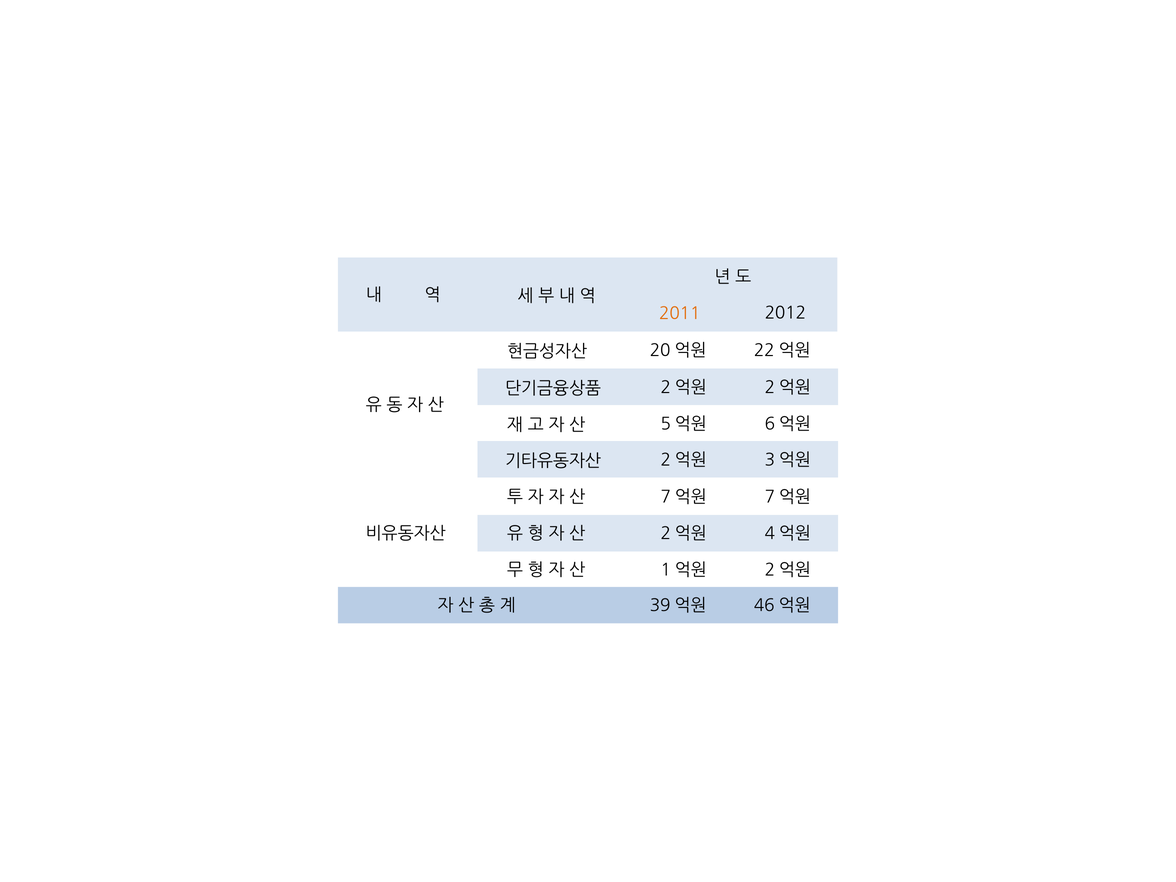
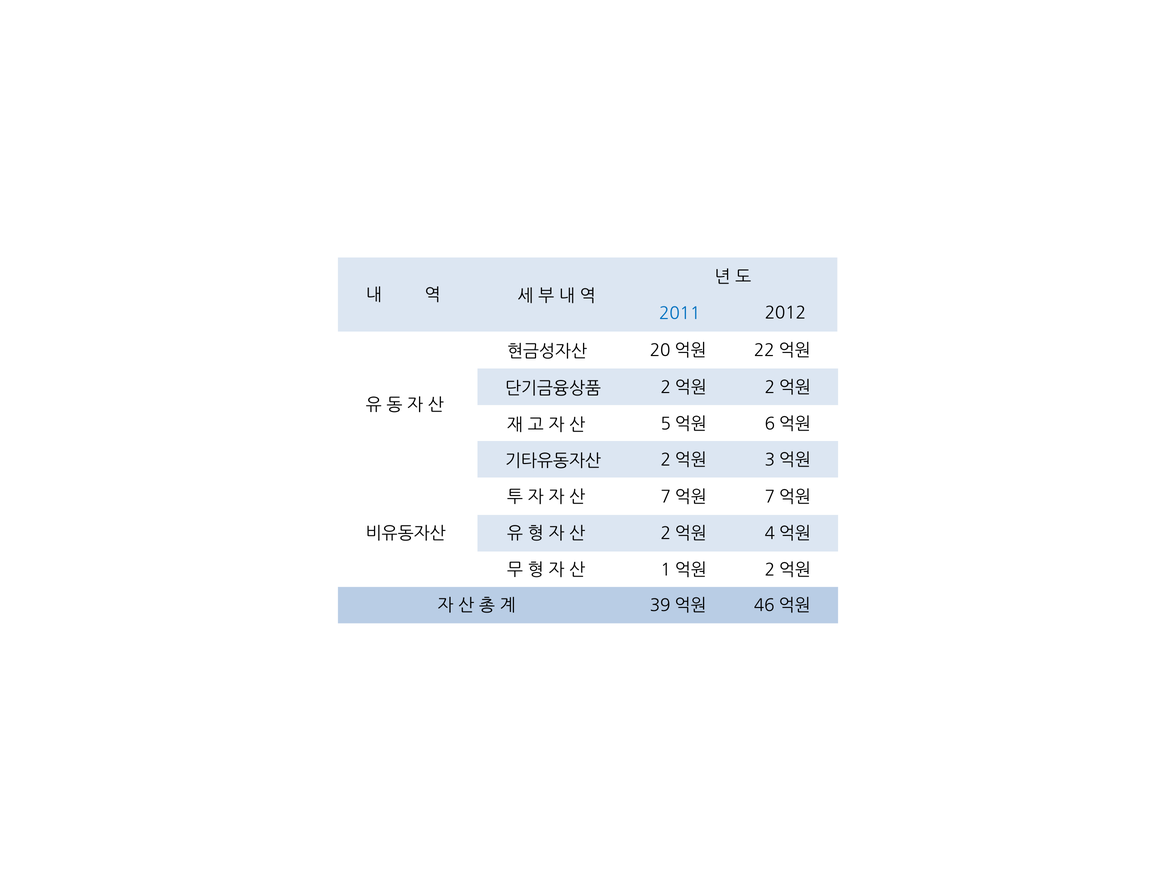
2011 colour: orange -> blue
